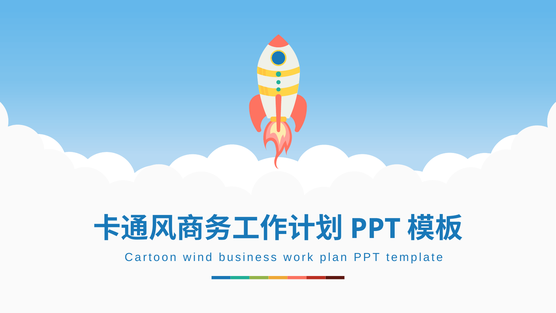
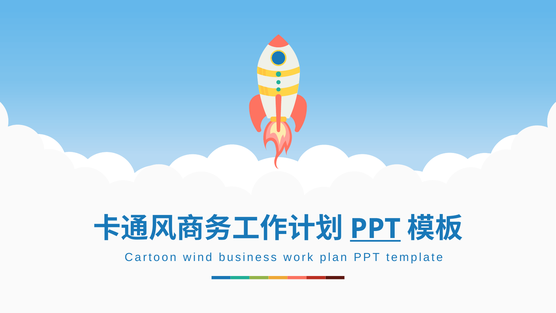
PPT at (375, 229) underline: none -> present
